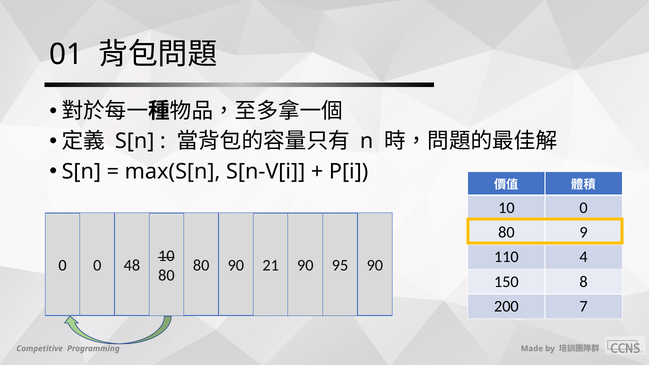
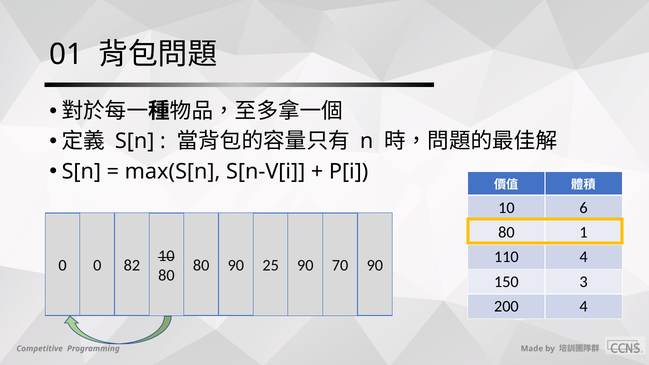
10 0: 0 -> 6
9: 9 -> 1
21: 21 -> 25
95: 95 -> 70
48: 48 -> 82
8: 8 -> 3
200 7: 7 -> 4
